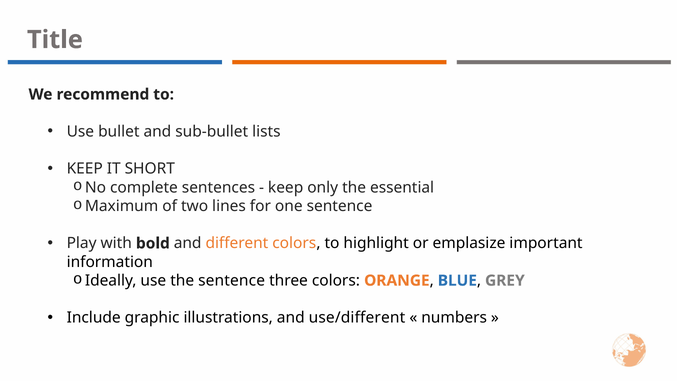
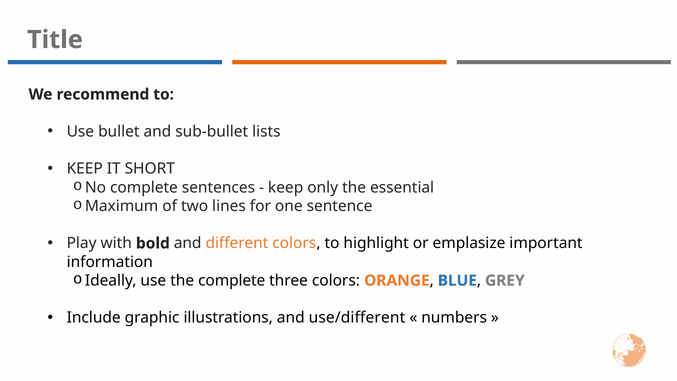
the sentence: sentence -> complete
